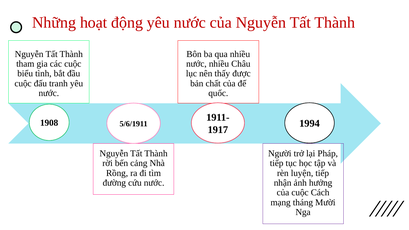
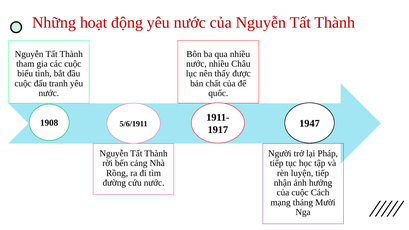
1994: 1994 -> 1947
